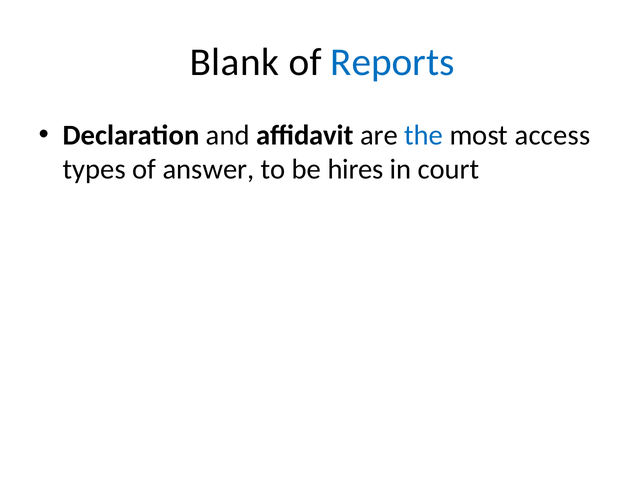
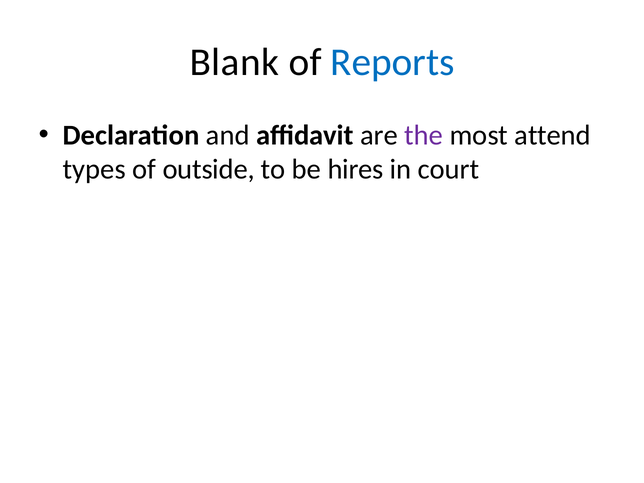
the colour: blue -> purple
access: access -> attend
answer: answer -> outside
